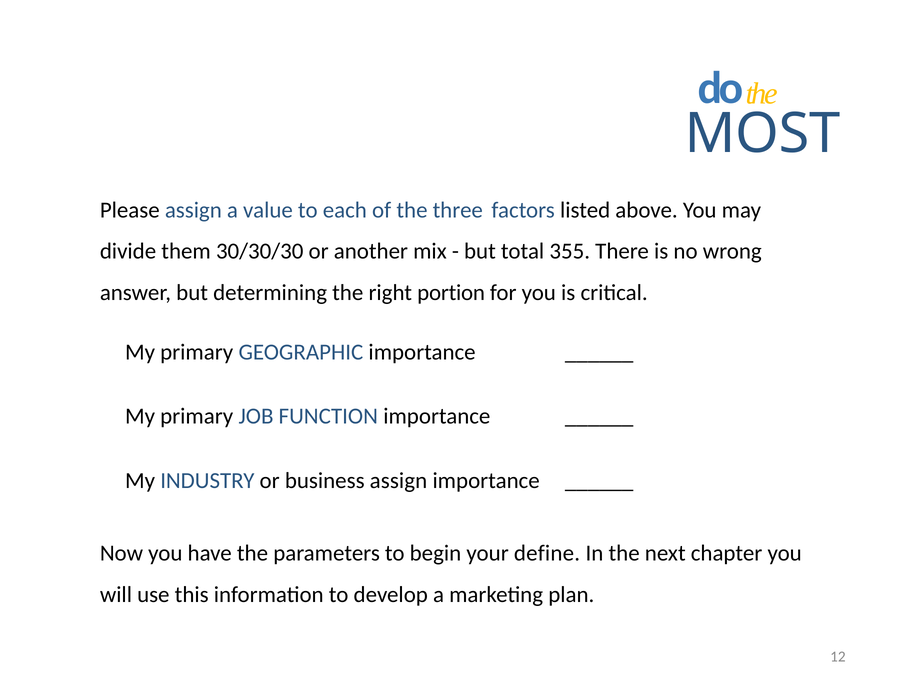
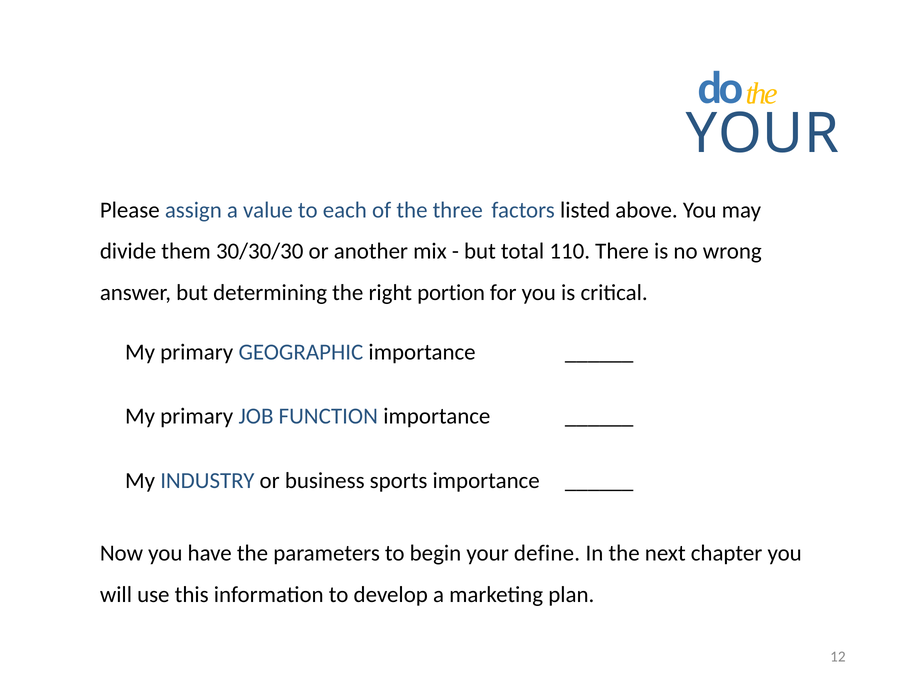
MOST at (763, 134): MOST -> YOUR
355: 355 -> 110
business assign: assign -> sports
